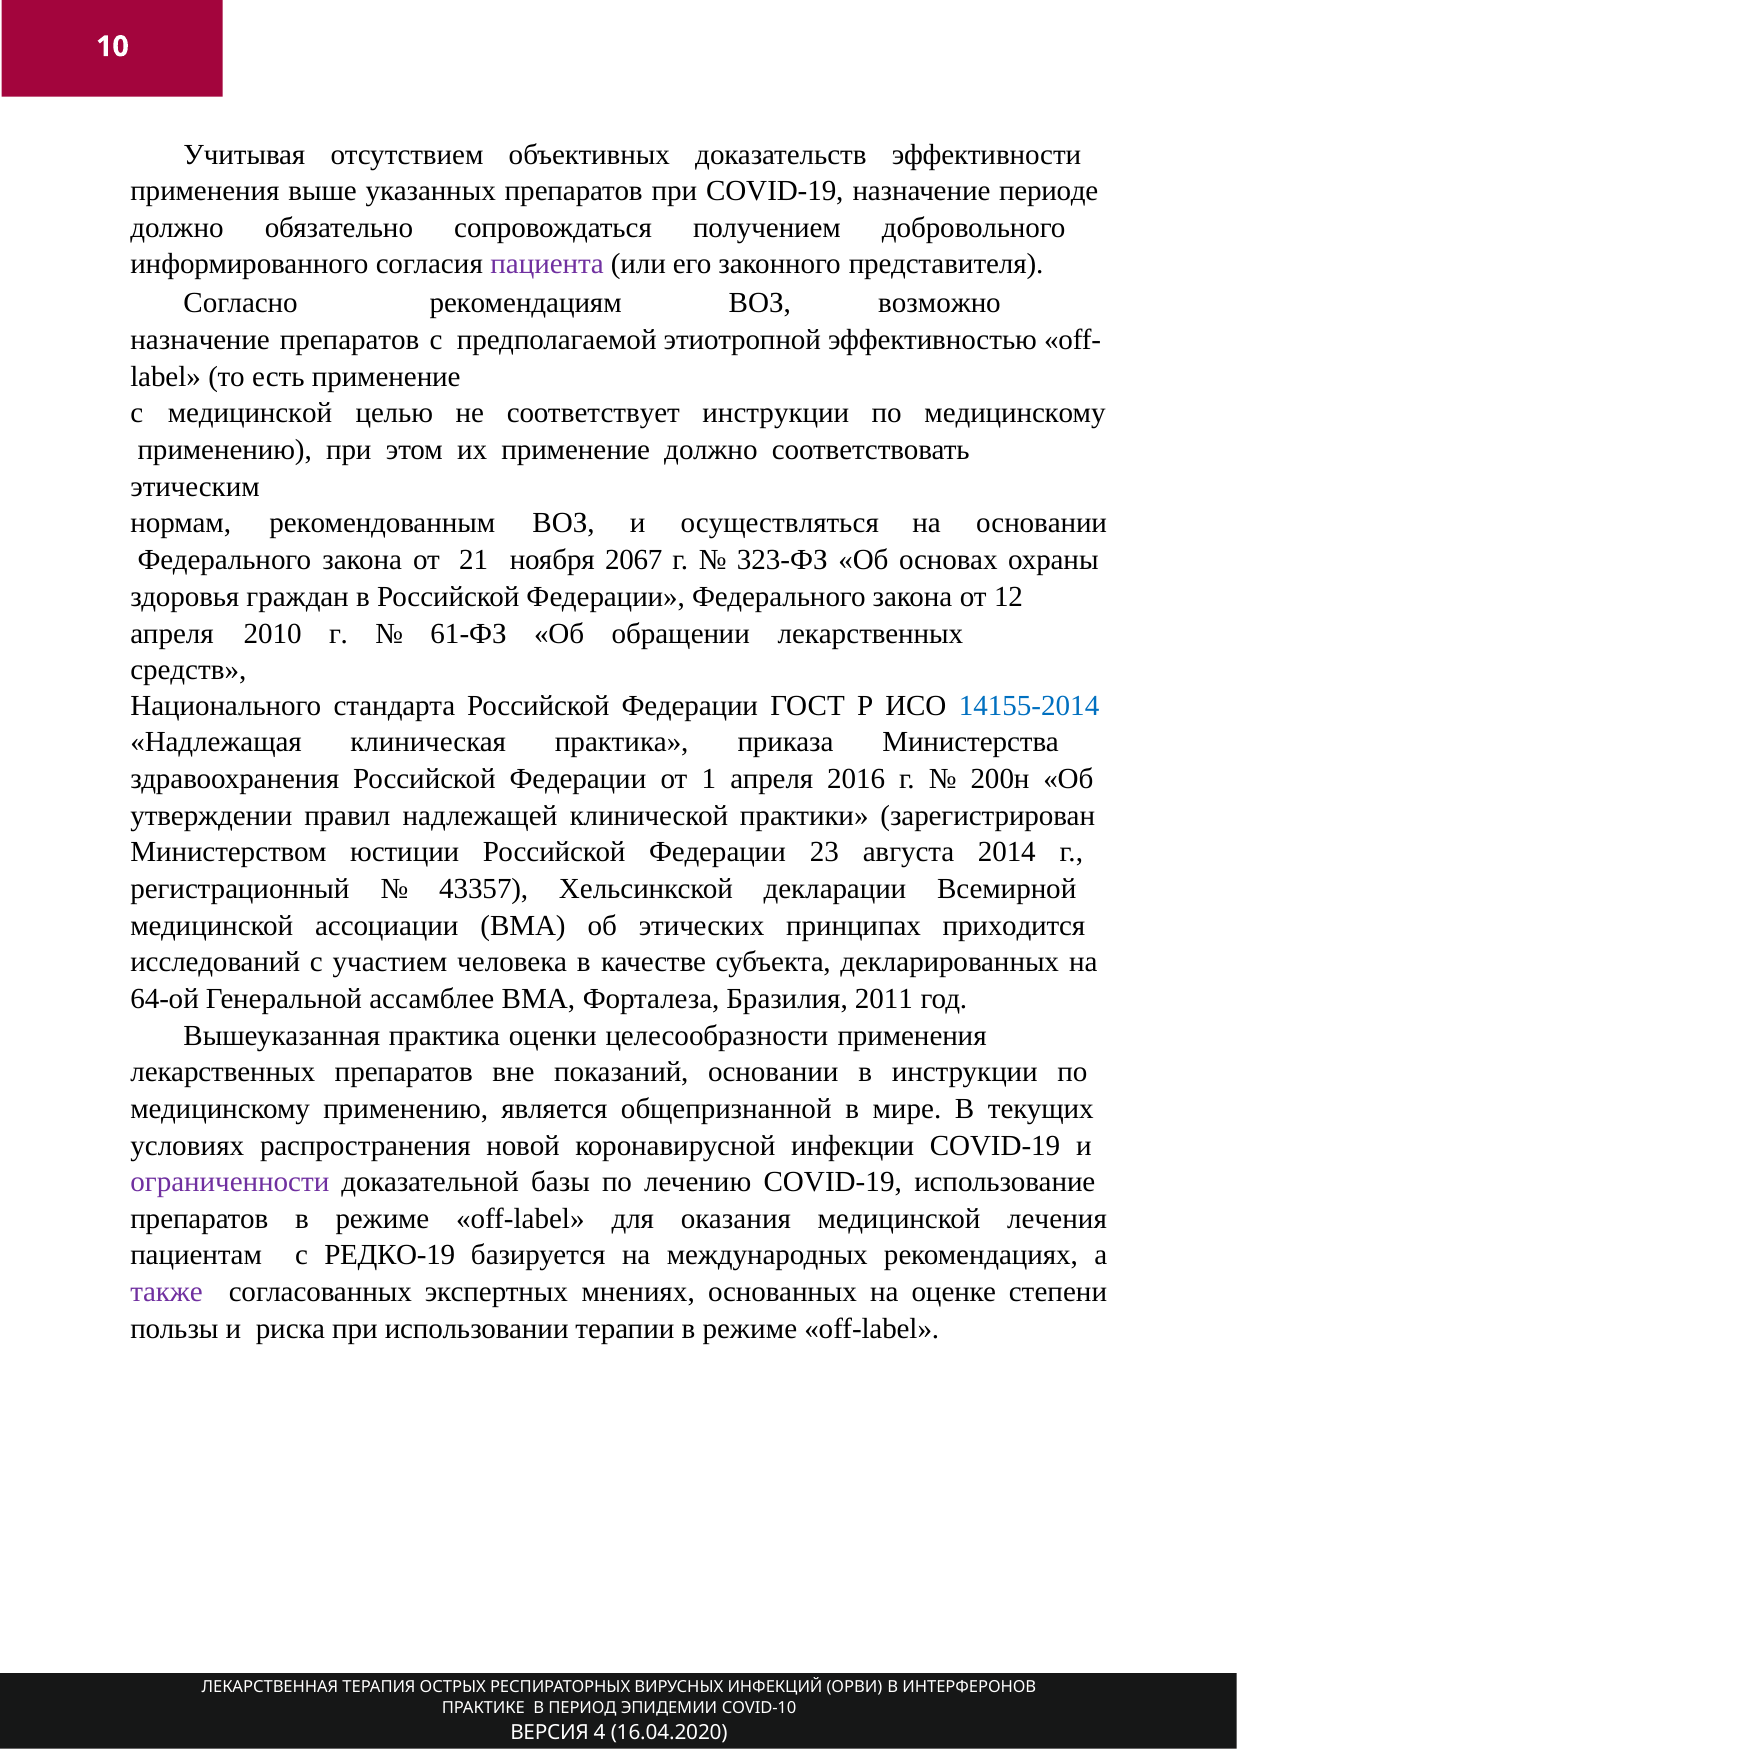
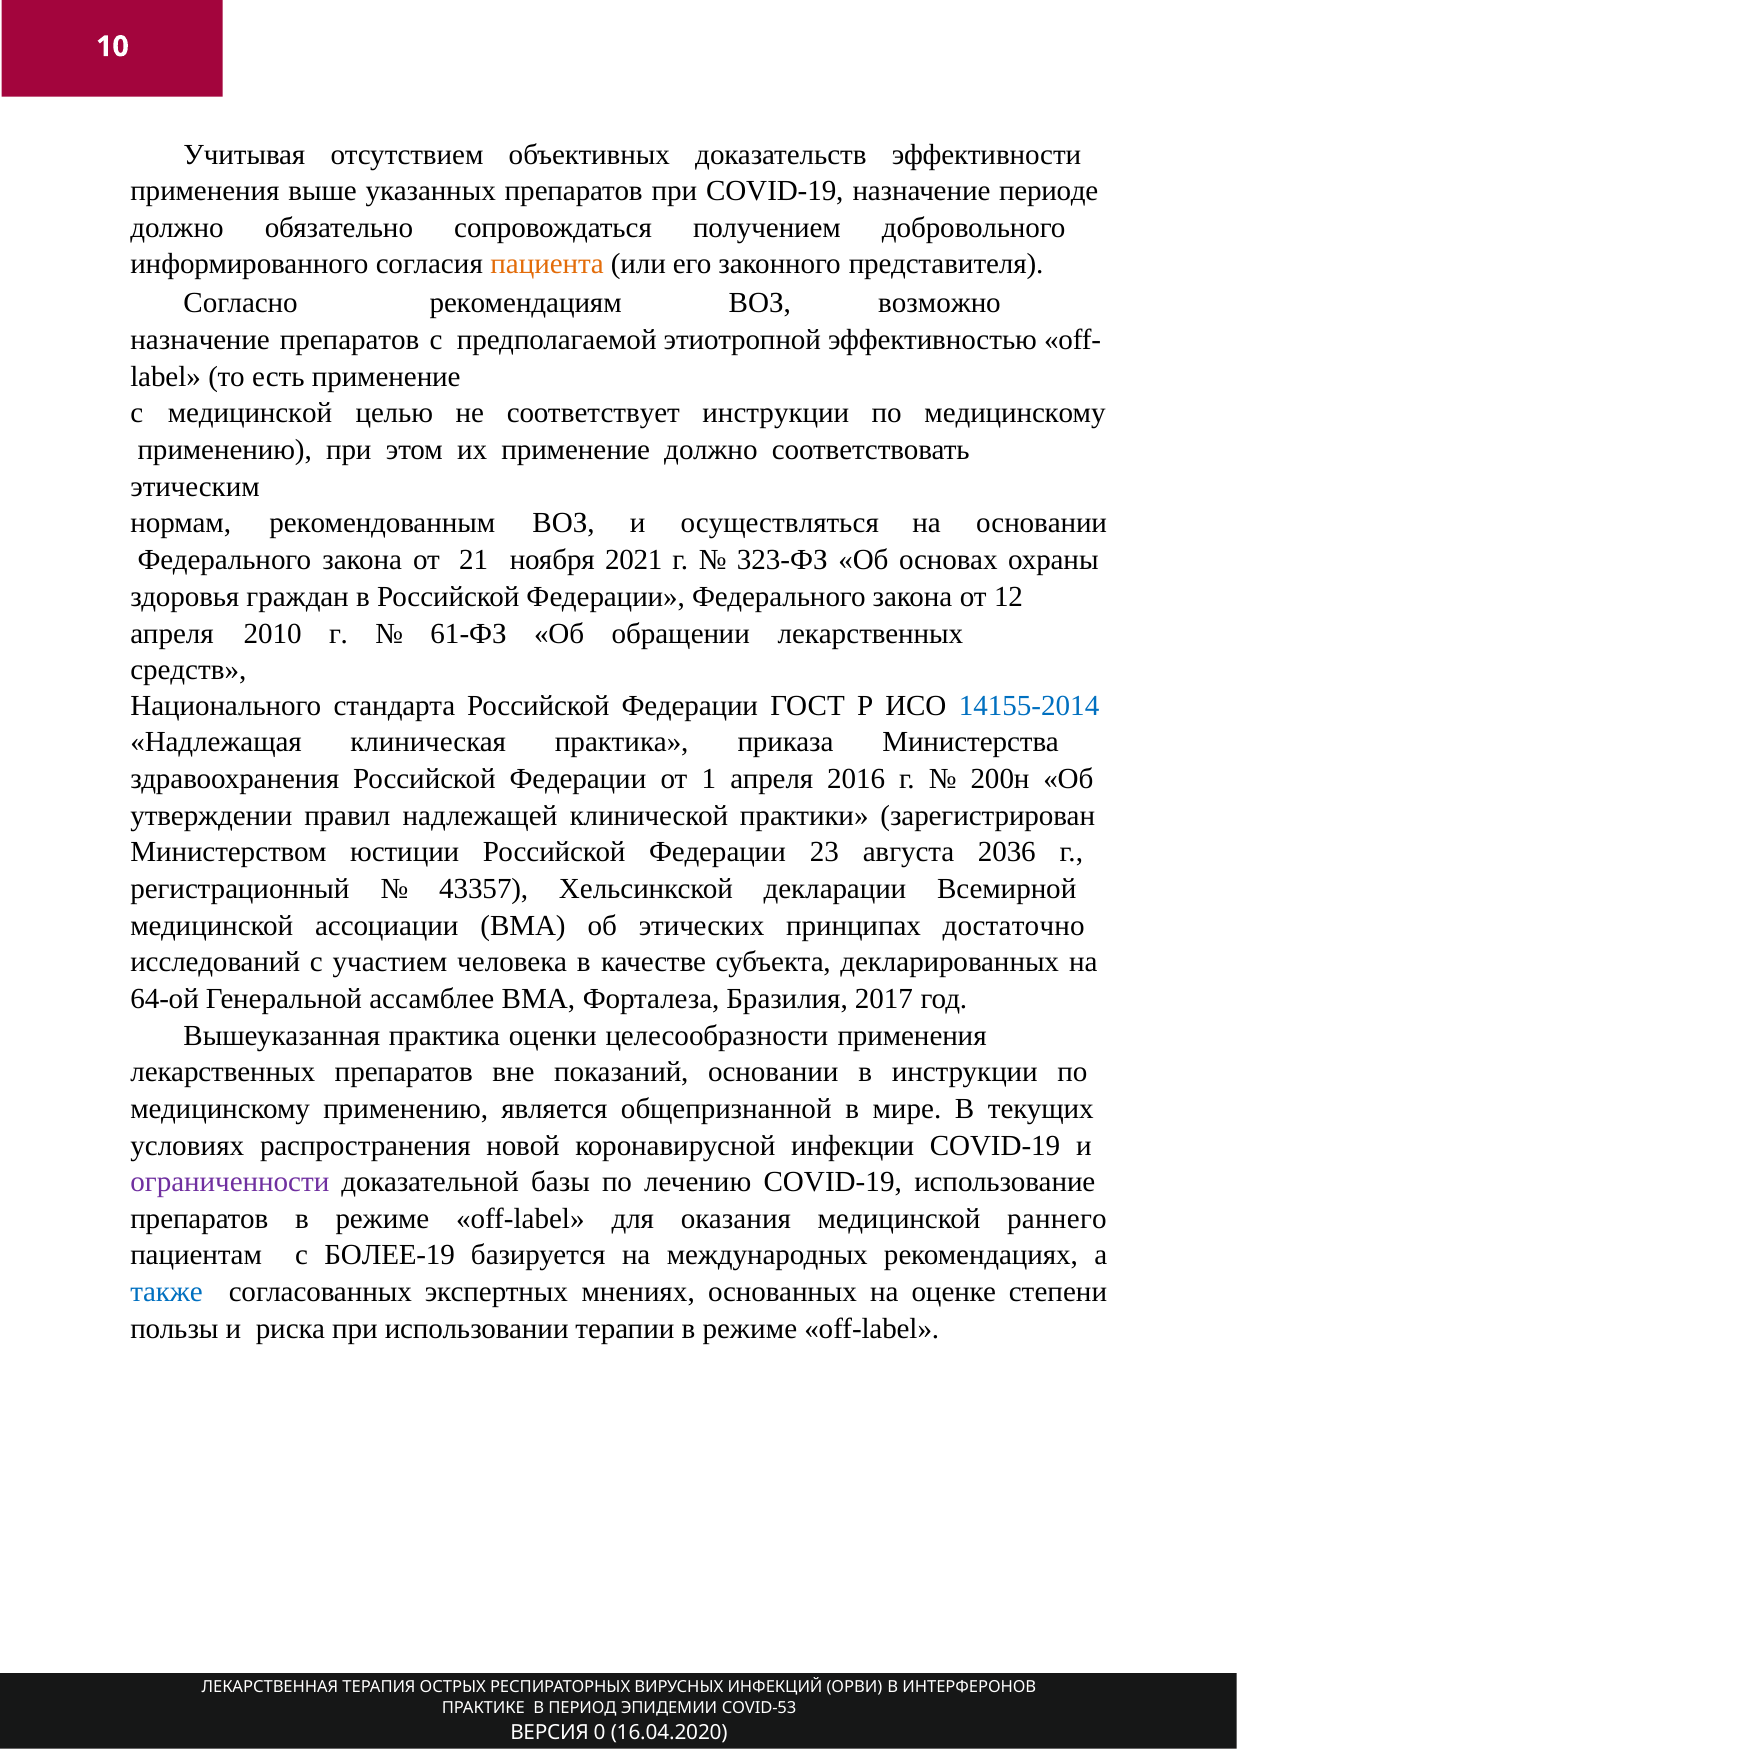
пациента colour: purple -> orange
2067: 2067 -> 2021
2014: 2014 -> 2036
приходится: приходится -> достаточно
2011: 2011 -> 2017
лечения: лечения -> раннего
РЕДКО-19: РЕДКО-19 -> БОЛЕЕ-19
также colour: purple -> blue
COVID-10: COVID-10 -> COVID-53
4: 4 -> 0
